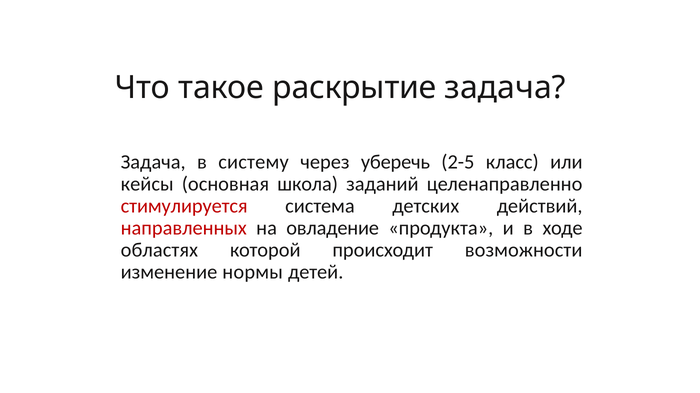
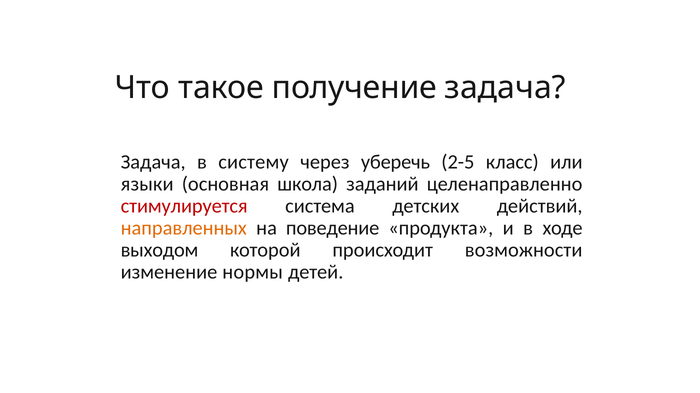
раскрытие: раскрытие -> получение
кейсы: кейсы -> языки
направленных colour: red -> orange
овладение: овладение -> поведение
областях: областях -> выходом
